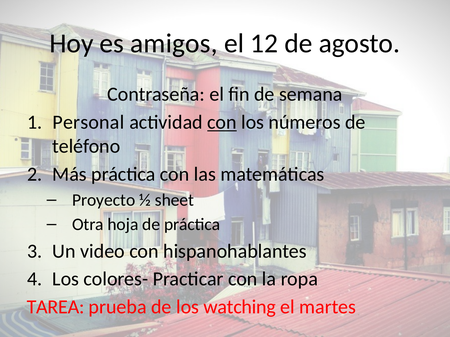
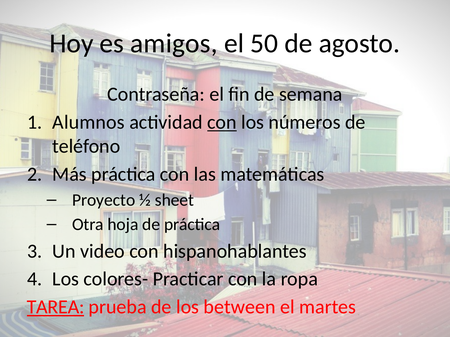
12: 12 -> 50
Personal: Personal -> Alumnos
TAREA underline: none -> present
watching: watching -> between
